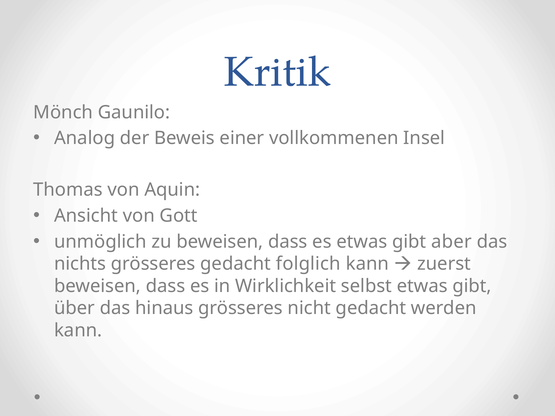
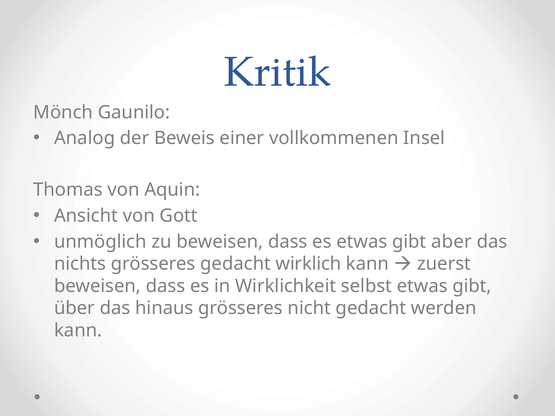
folglich: folglich -> wirklich
